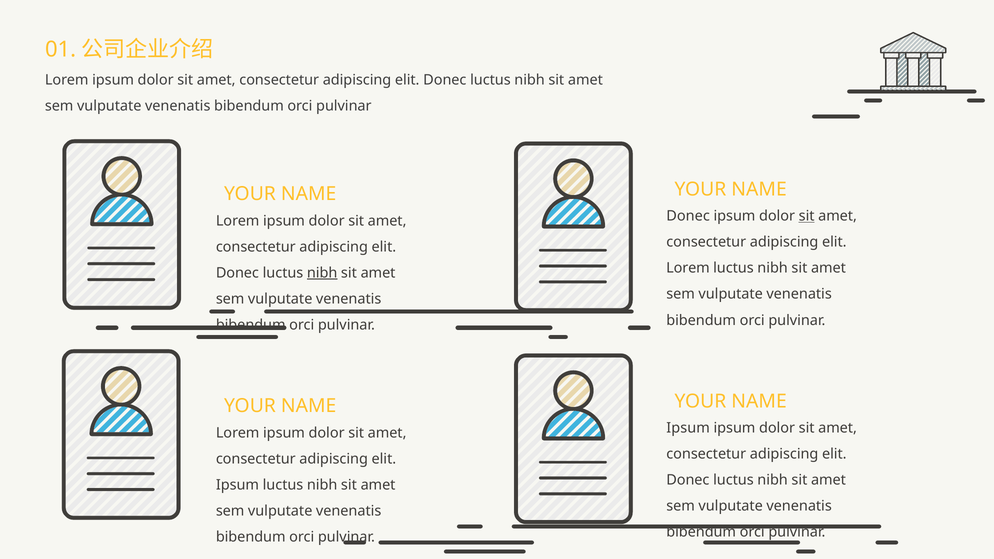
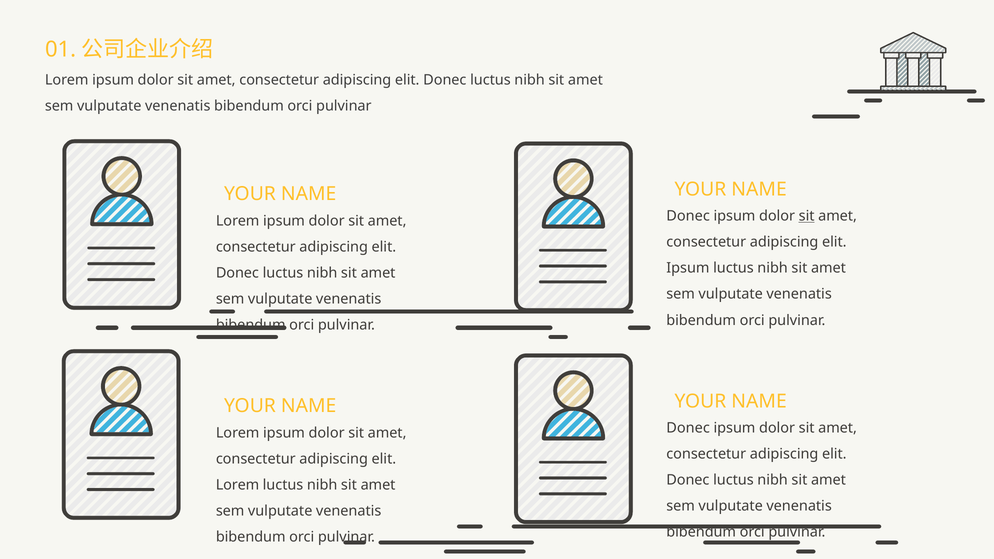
Lorem at (688, 268): Lorem -> Ipsum
nibh at (322, 273) underline: present -> none
Ipsum at (688, 428): Ipsum -> Donec
Ipsum at (237, 485): Ipsum -> Lorem
